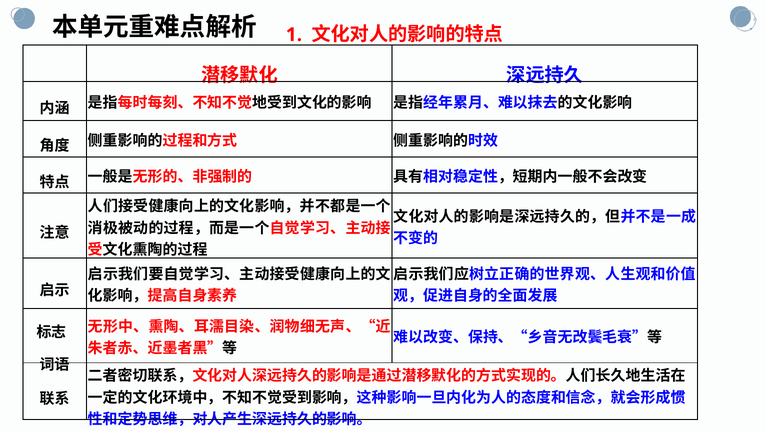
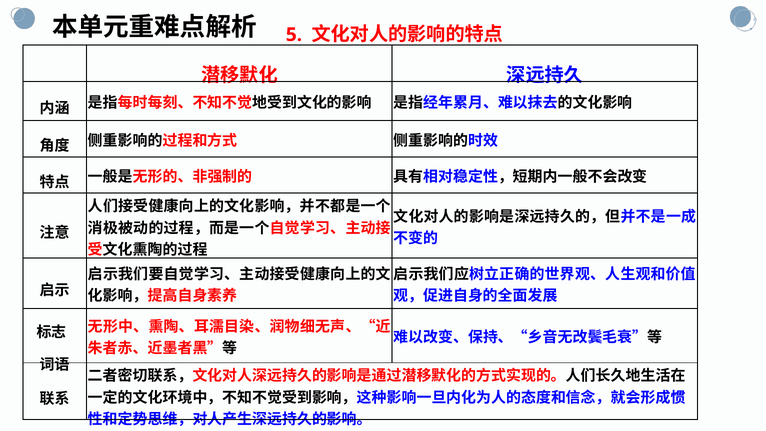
1: 1 -> 5
